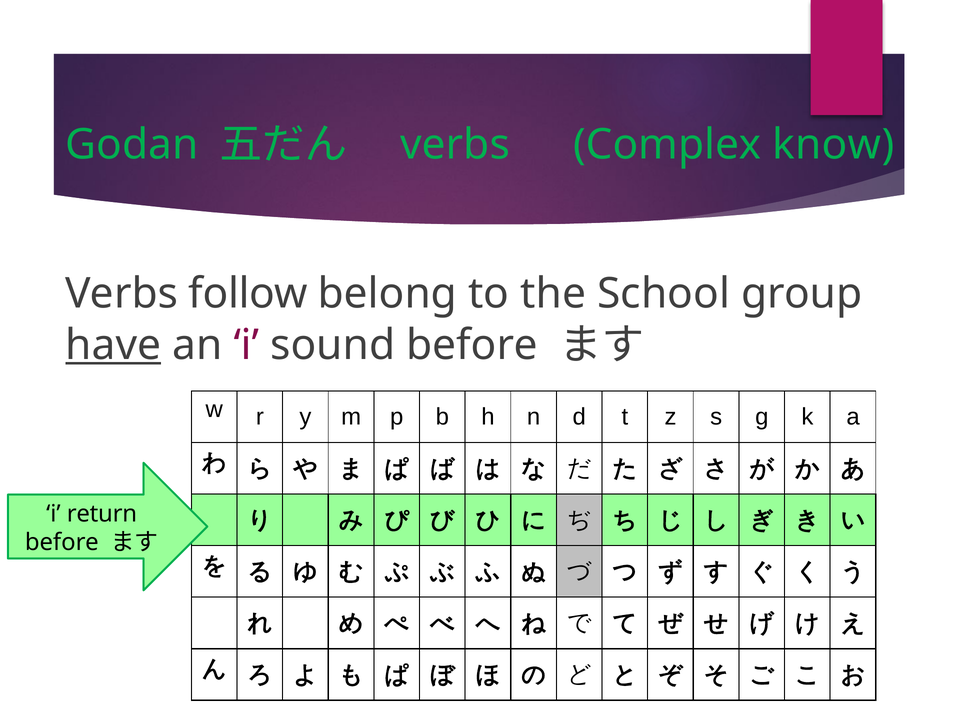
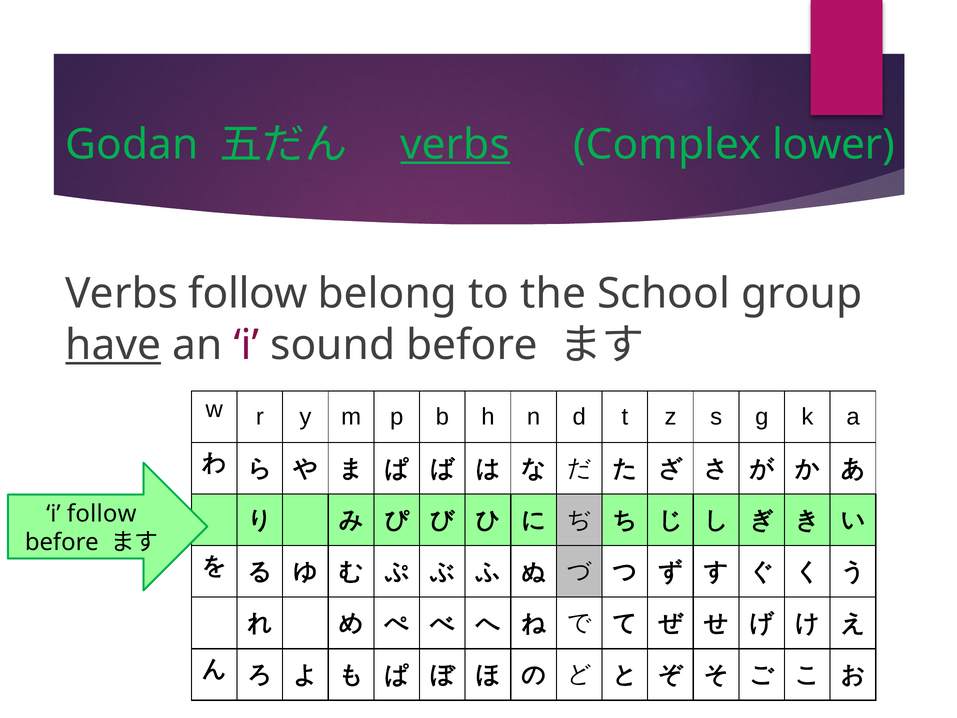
verbs at (455, 145) underline: none -> present
know: know -> lower
i return: return -> follow
